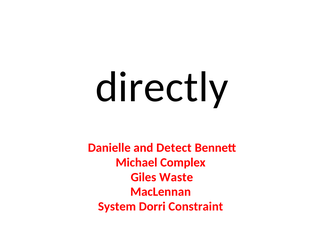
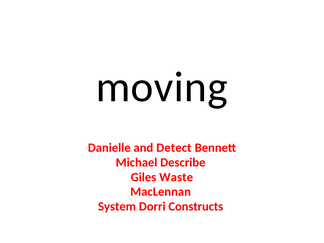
directly: directly -> moving
Complex: Complex -> Describe
Constraint: Constraint -> Constructs
